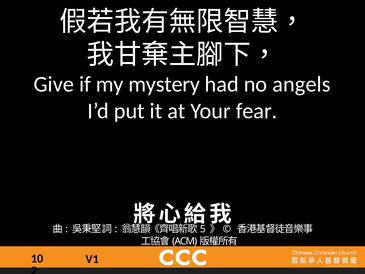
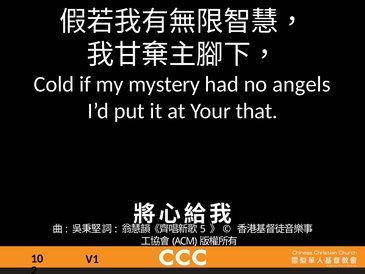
Give: Give -> Cold
fear: fear -> that
